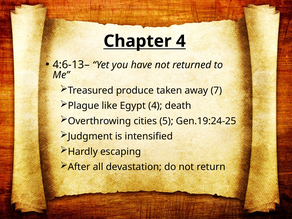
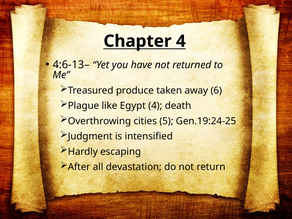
7: 7 -> 6
